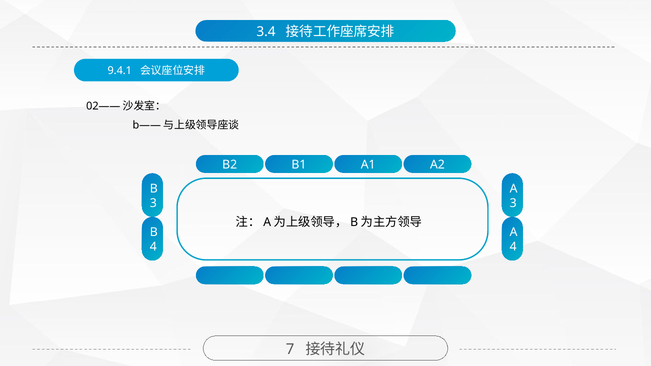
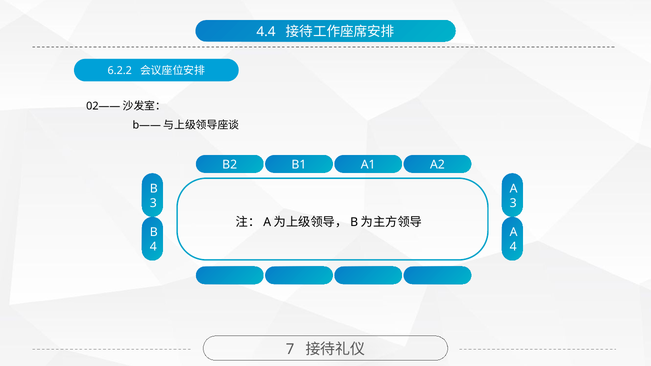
3.4: 3.4 -> 4.4
9.4.1: 9.4.1 -> 6.2.2
